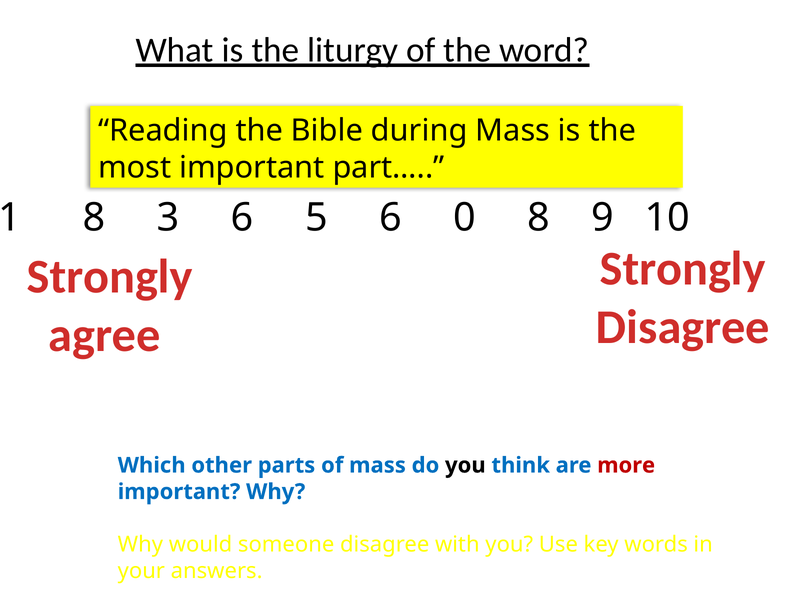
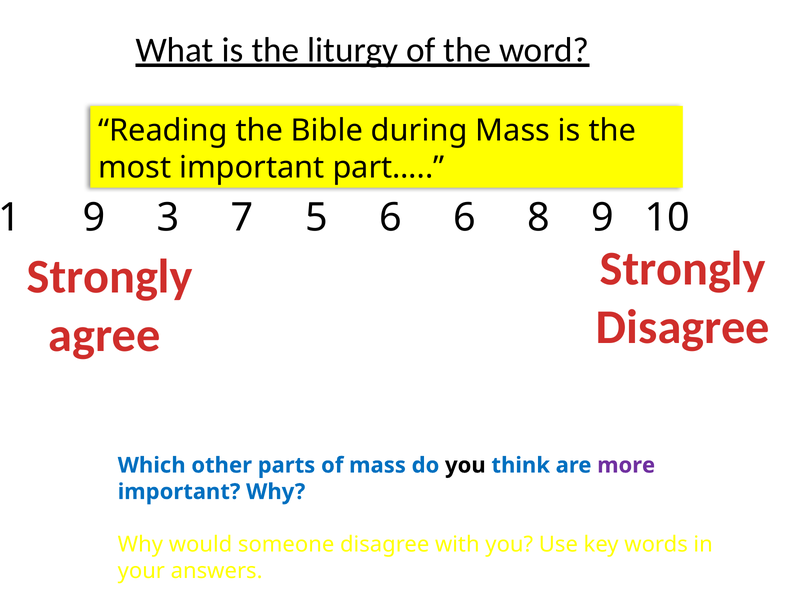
8 at (94, 218): 8 -> 9
3 6: 6 -> 7
6 0: 0 -> 6
more colour: red -> purple
